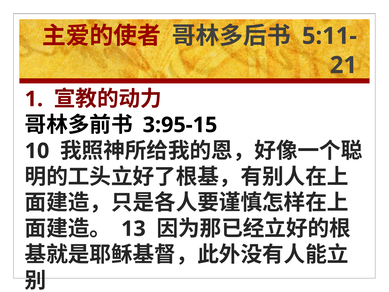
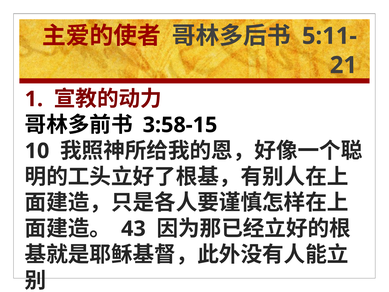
3:95-15: 3:95-15 -> 3:58-15
13: 13 -> 43
